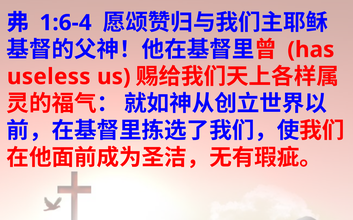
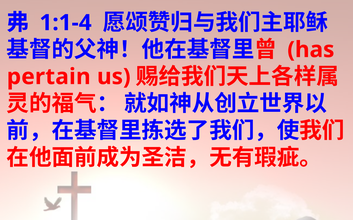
1:6-4: 1:6-4 -> 1:1-4
useless: useless -> pertain
